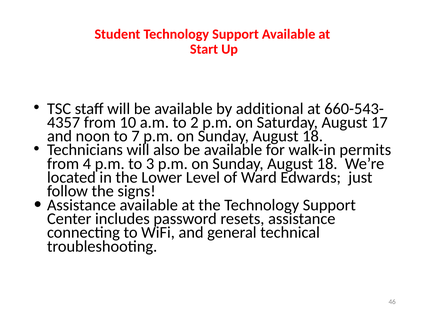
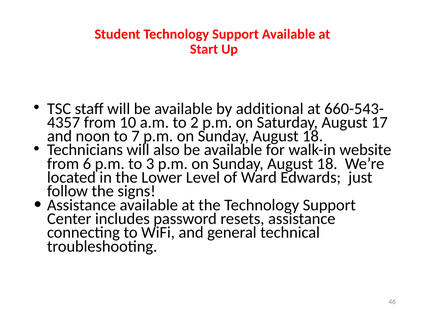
permits: permits -> website
4: 4 -> 6
